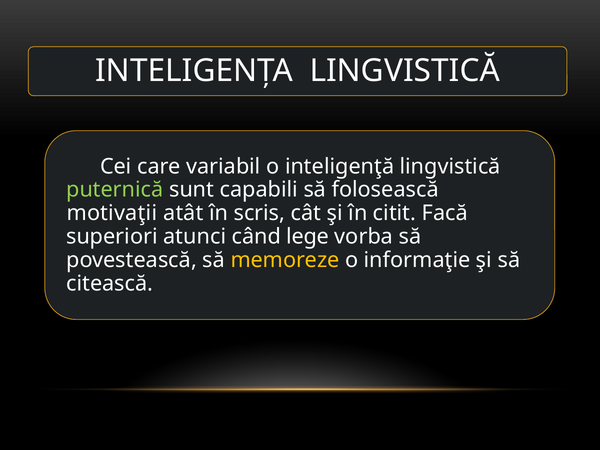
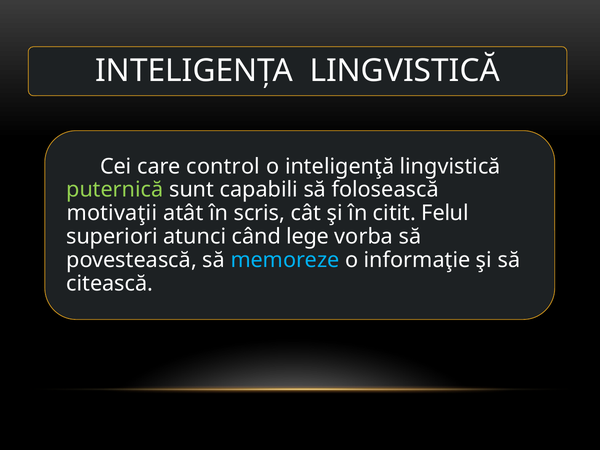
variabil: variabil -> control
Facă: Facă -> Felul
memoreze colour: yellow -> light blue
